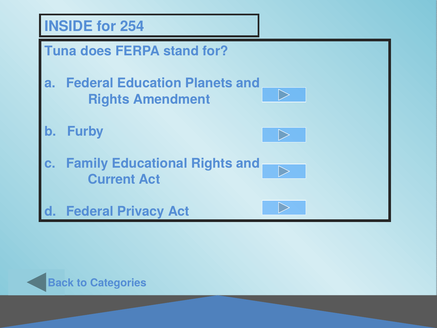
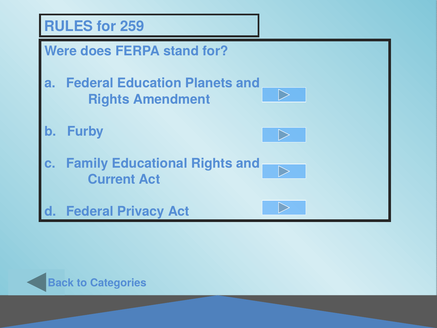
INSIDE: INSIDE -> RULES
254: 254 -> 259
Tuna: Tuna -> Were
